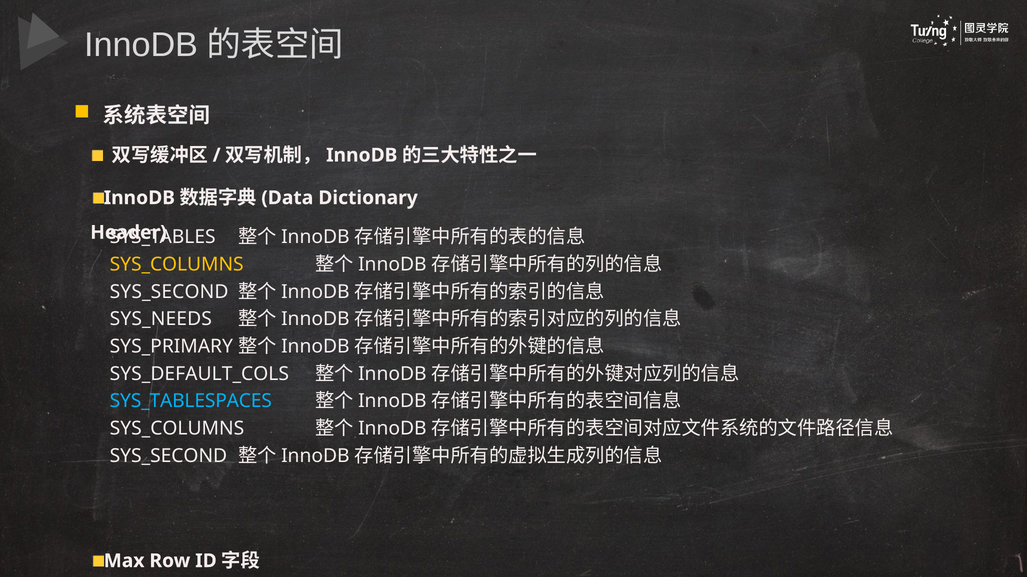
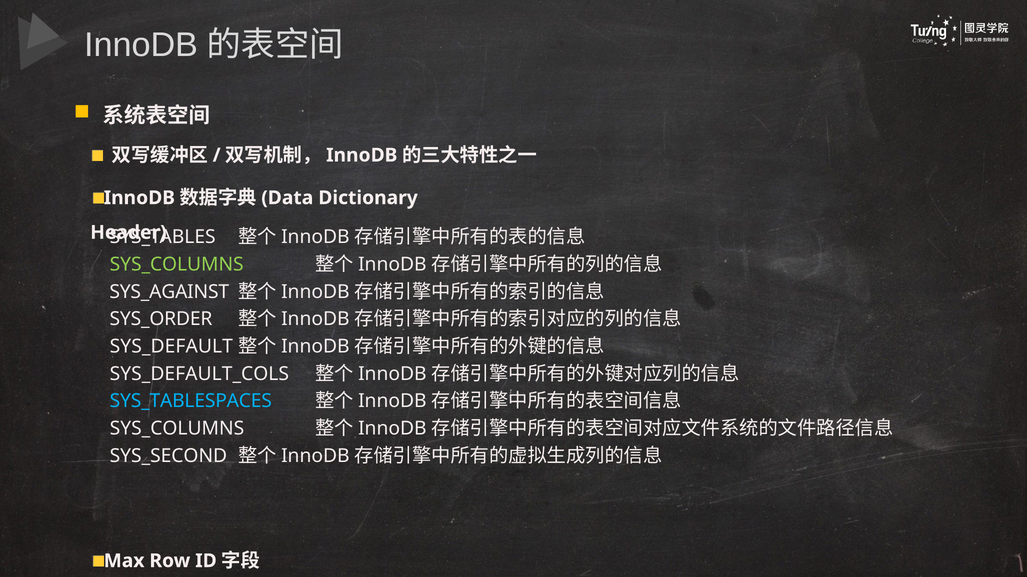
SYS_COLUMNS at (177, 265) colour: yellow -> light green
SYS_SECOND at (169, 292): SYS_SECOND -> SYS_AGAINST
SYS_NEEDS: SYS_NEEDS -> SYS_ORDER
SYS_PRIMARY: SYS_PRIMARY -> SYS_DEFAULT
